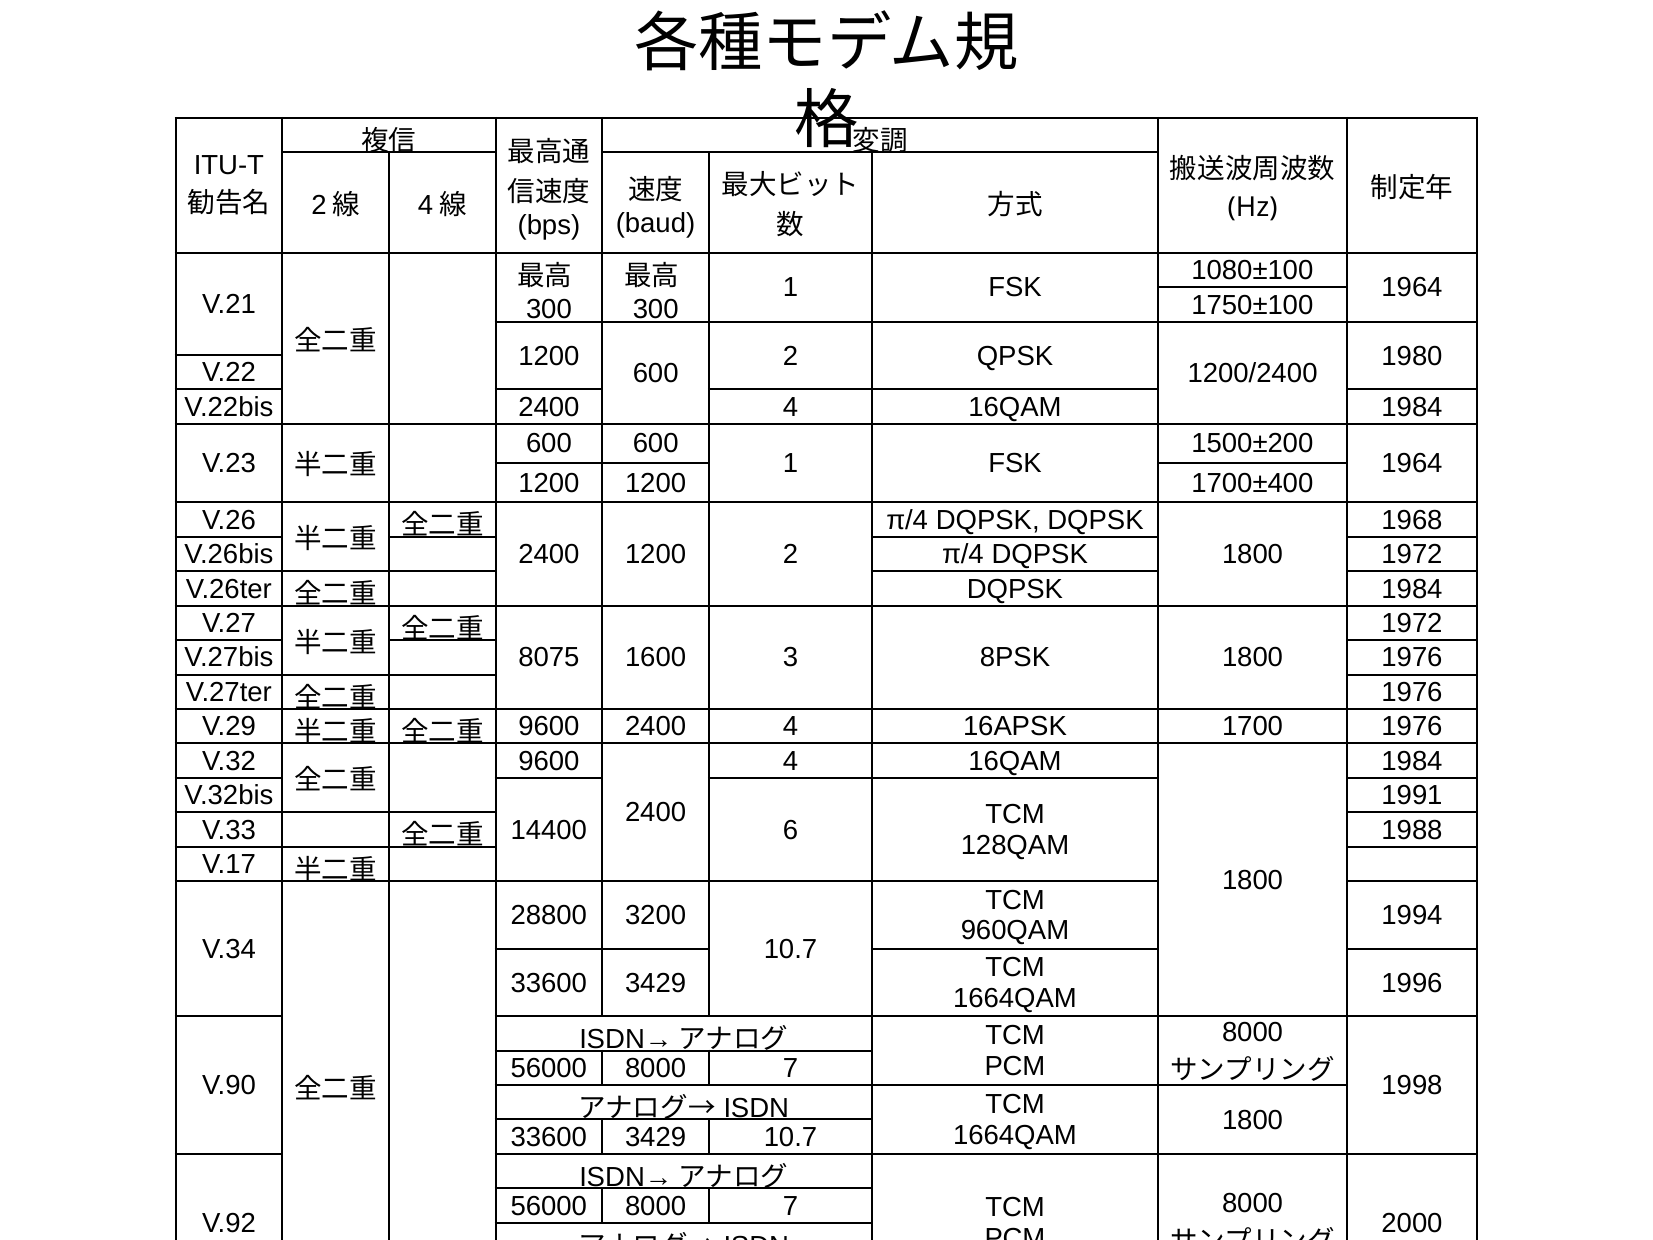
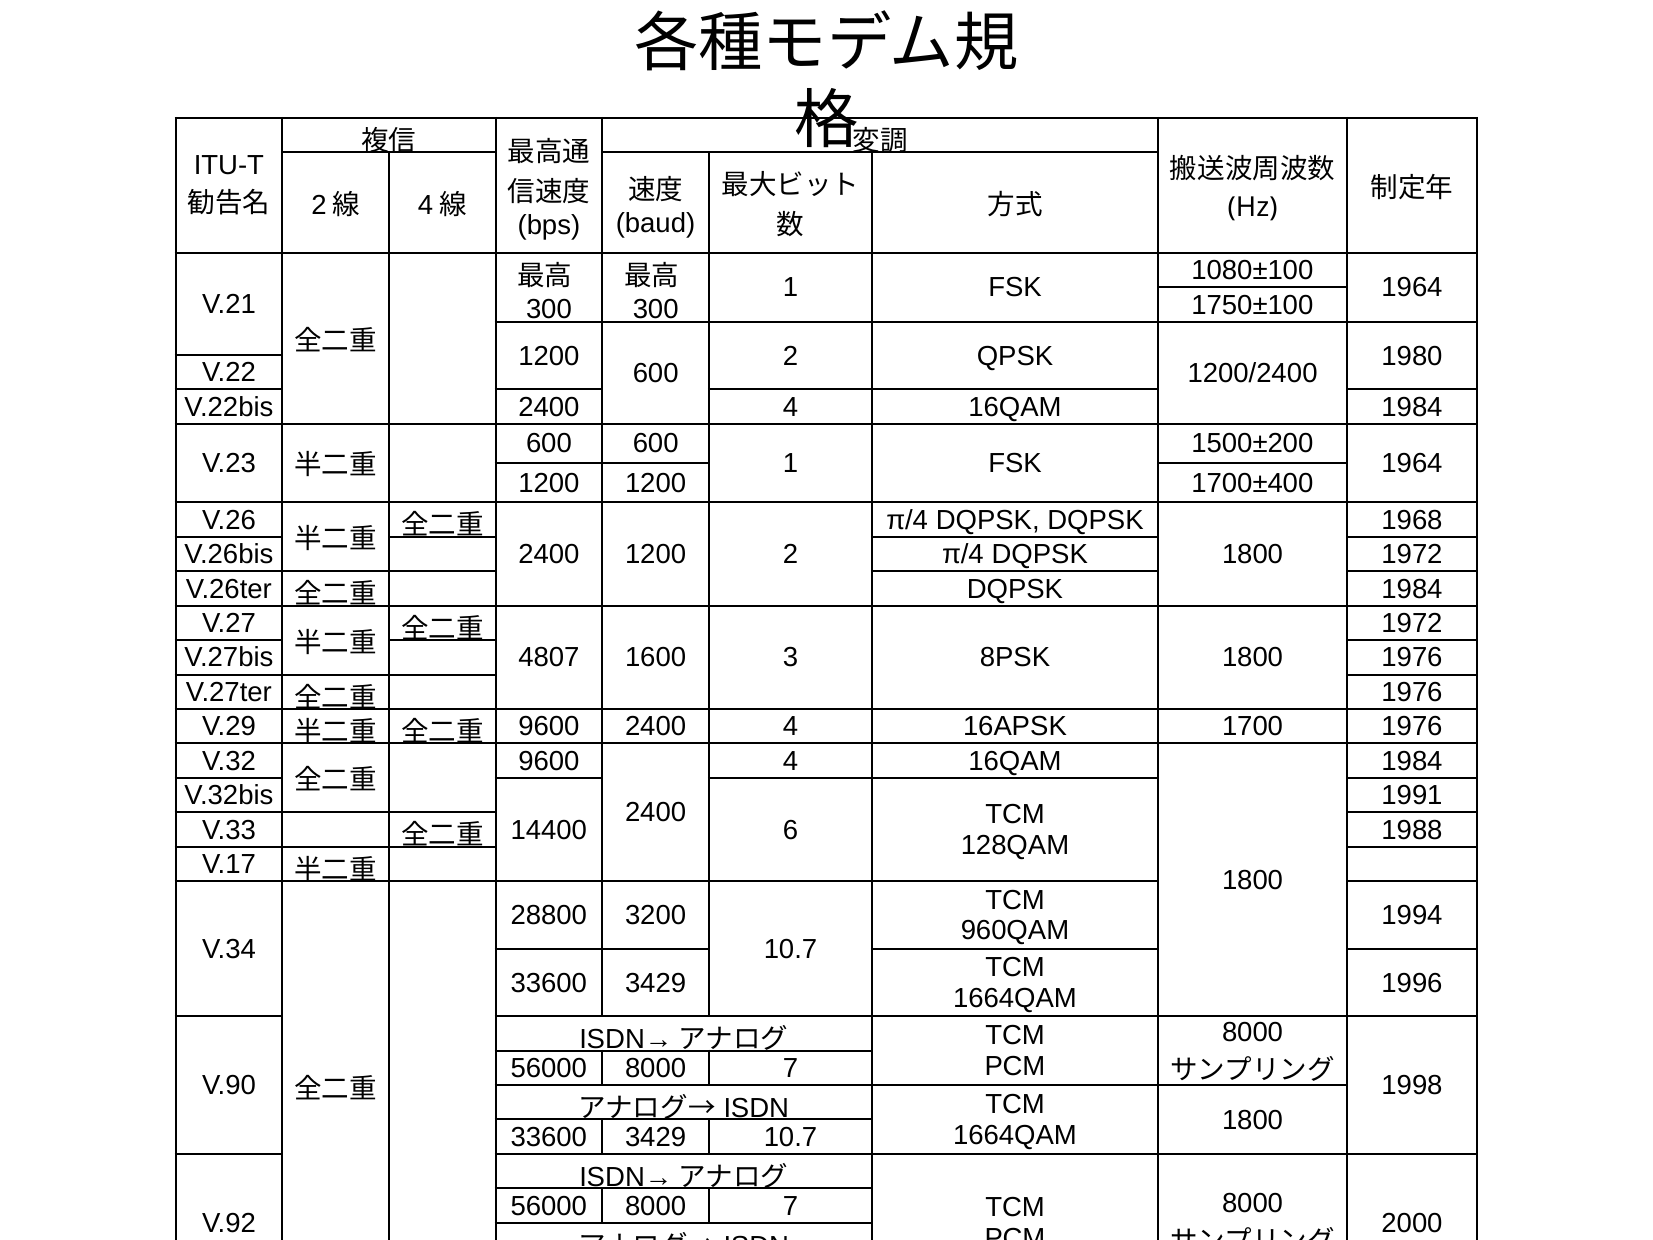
8075: 8075 -> 4807
